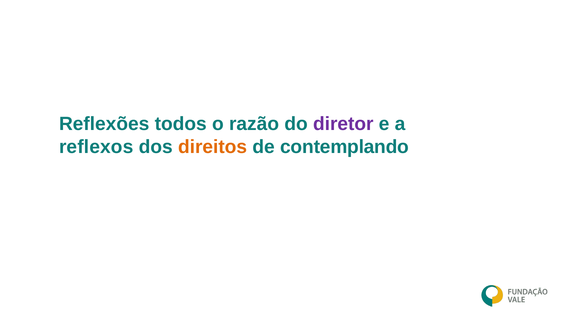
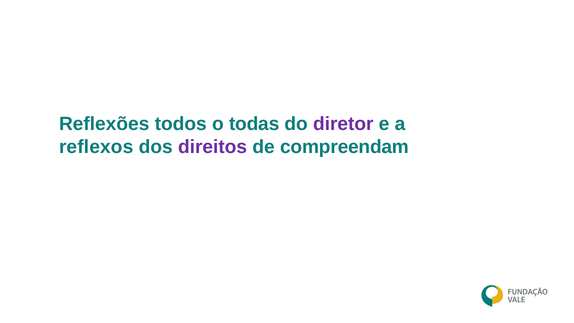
razão: razão -> todas
direitos colour: orange -> purple
contemplando: contemplando -> compreendam
